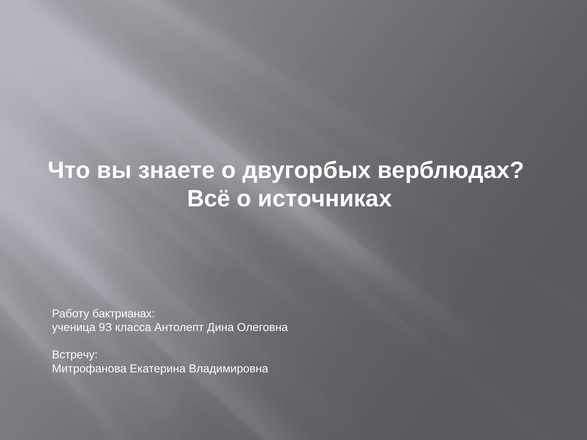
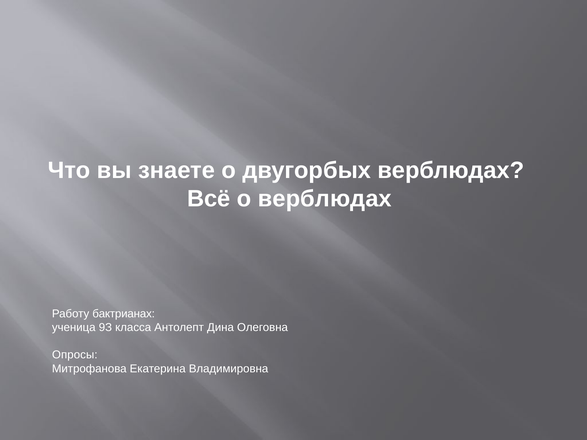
о источниках: источниках -> верблюдах
Встречу: Встречу -> Опросы
